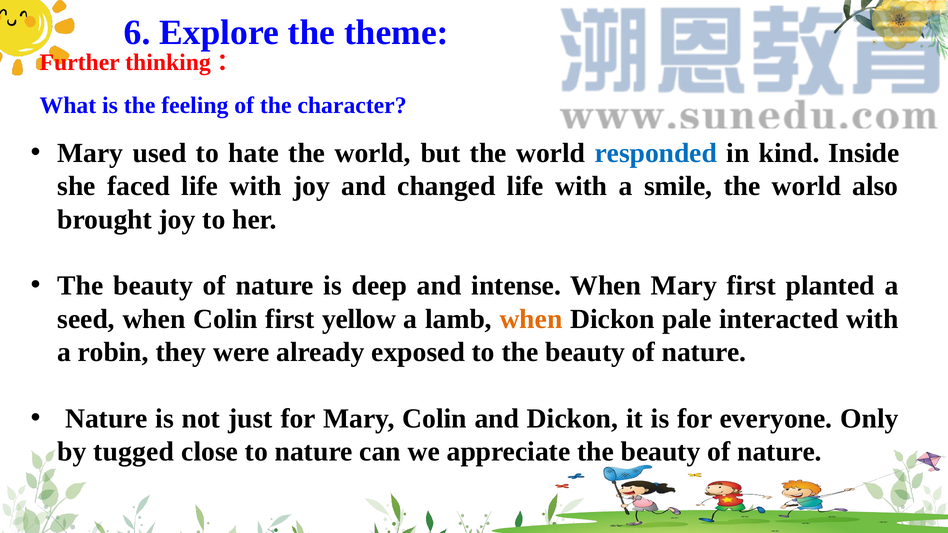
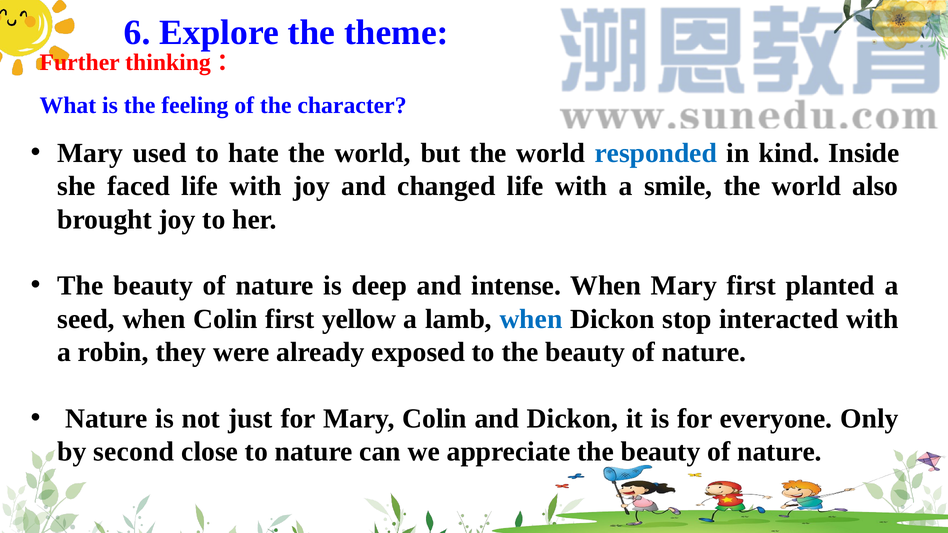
when at (531, 319) colour: orange -> blue
pale: pale -> stop
tugged: tugged -> second
